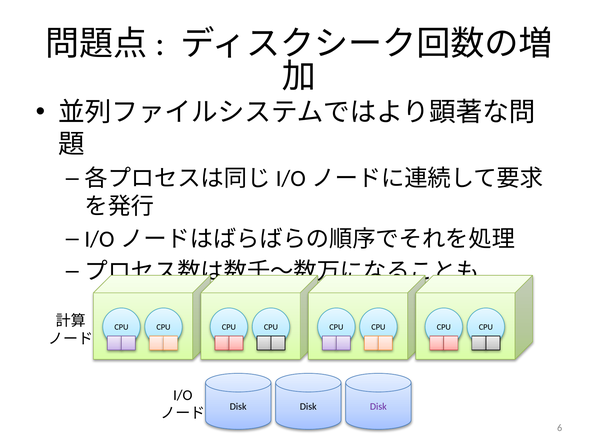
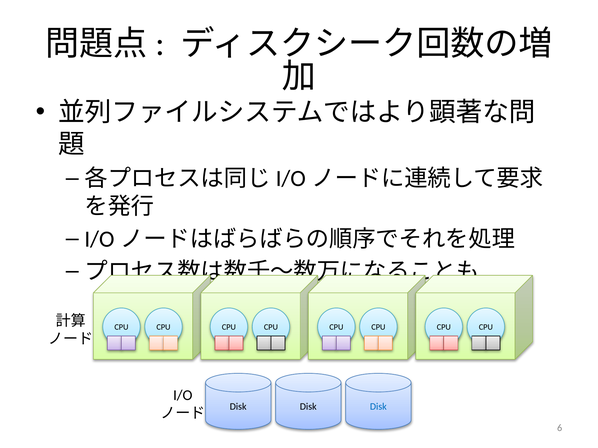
Disk at (378, 407) colour: purple -> blue
